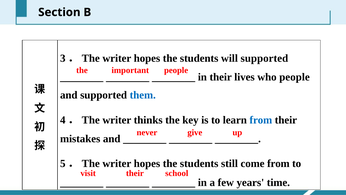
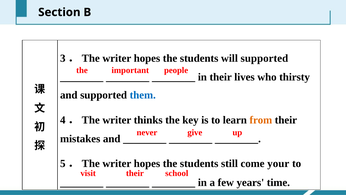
who people: people -> thirsty
from at (261, 120) colour: blue -> orange
come from: from -> your
